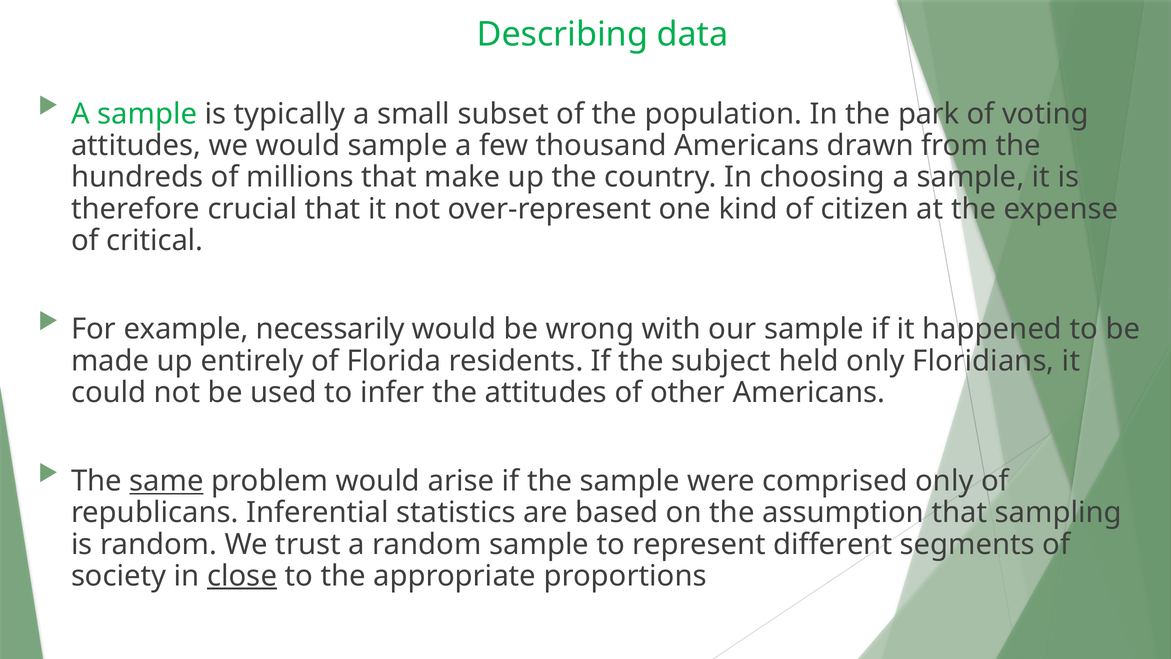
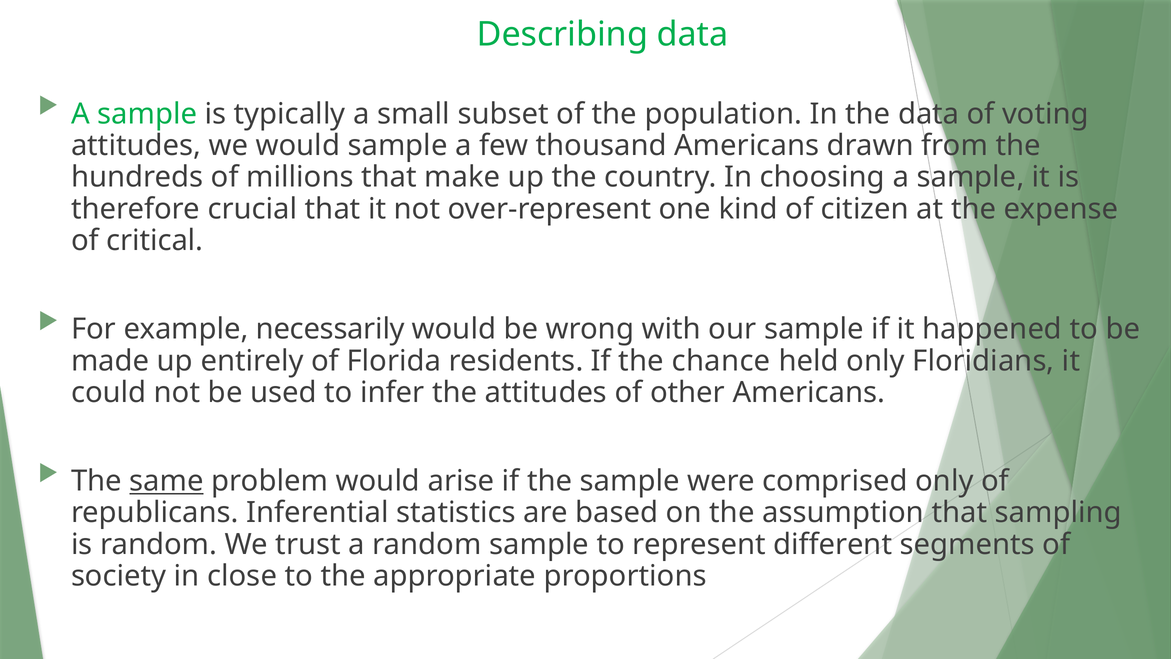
the park: park -> data
subject: subject -> chance
close underline: present -> none
